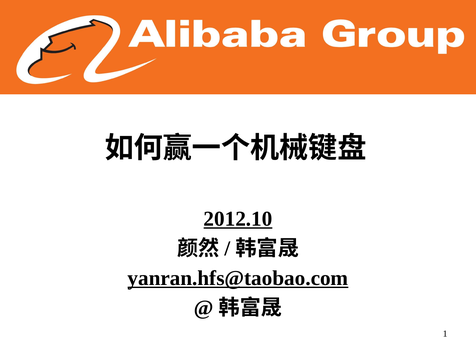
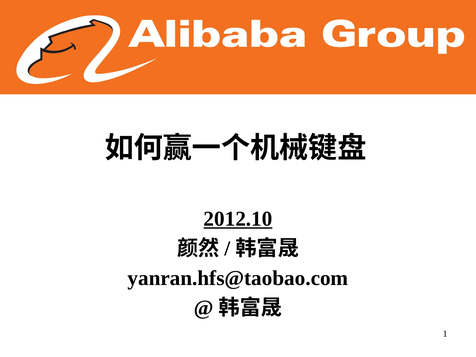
yanran.hfs@taobao.com underline: present -> none
